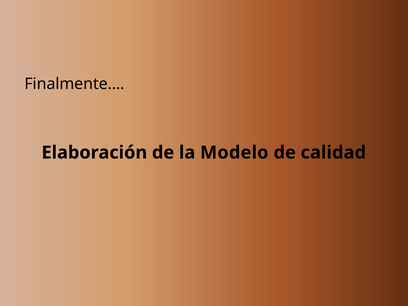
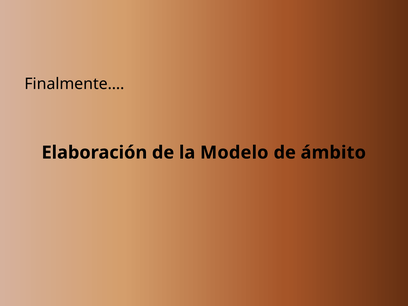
calidad: calidad -> ámbito
